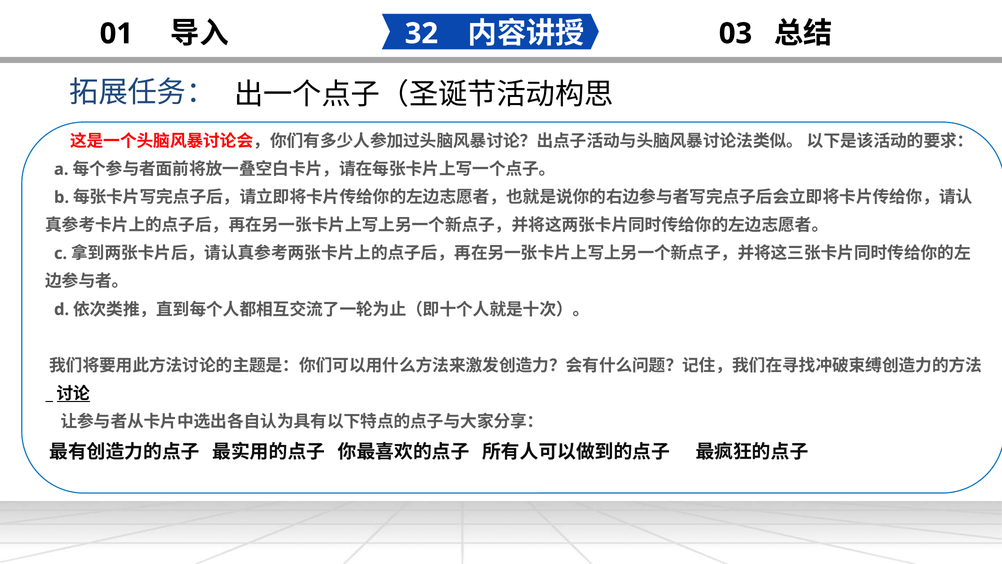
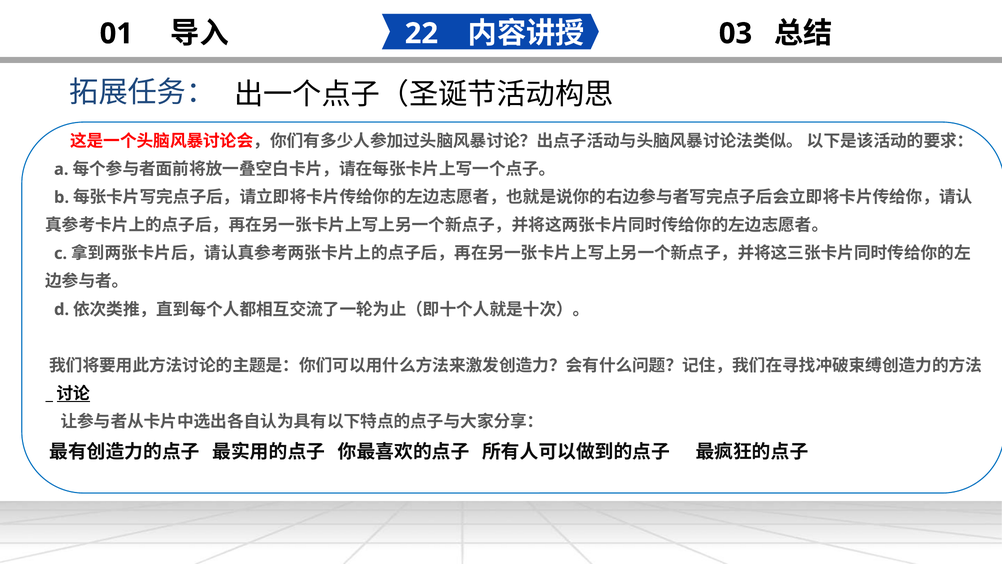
32: 32 -> 22
